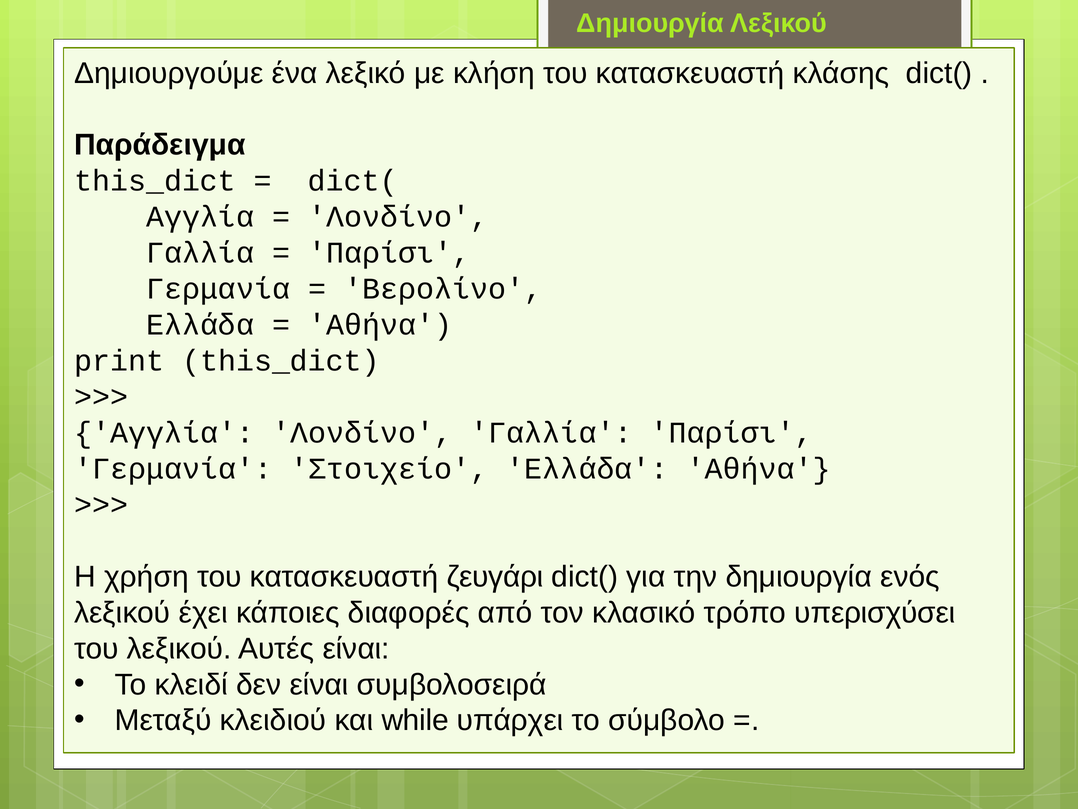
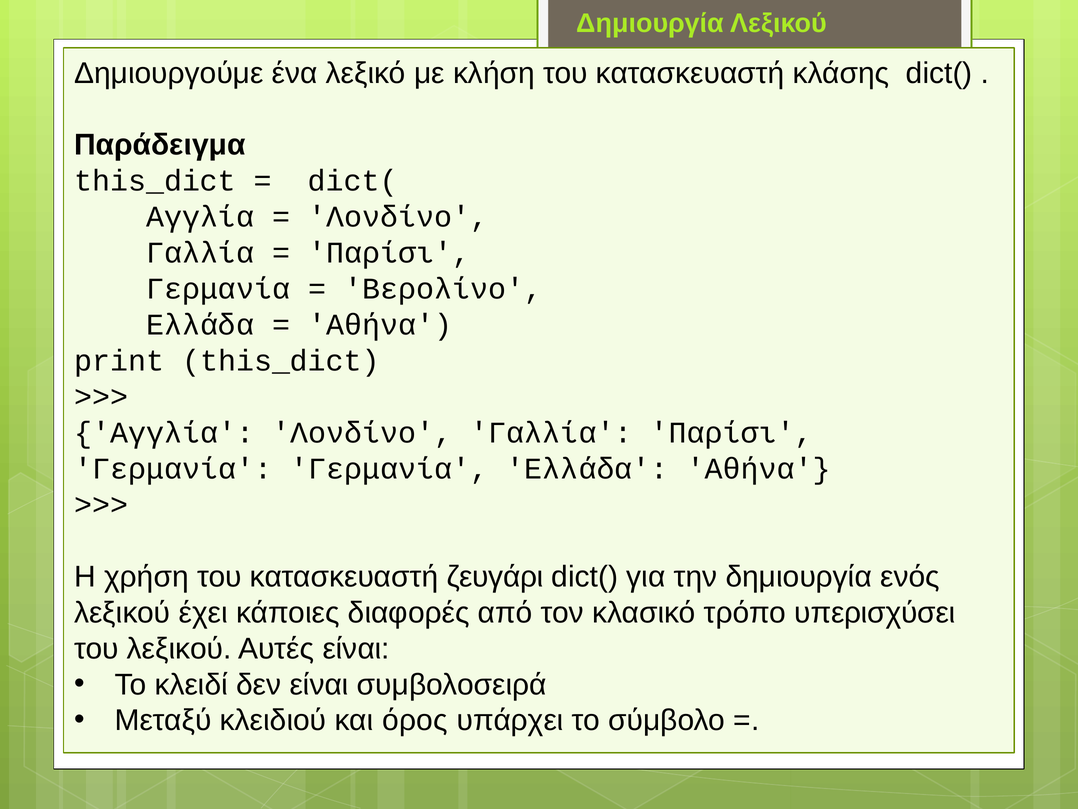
Γερμανία Στοιχείο: Στοιχείο -> Γερμανία
while: while -> όρος
